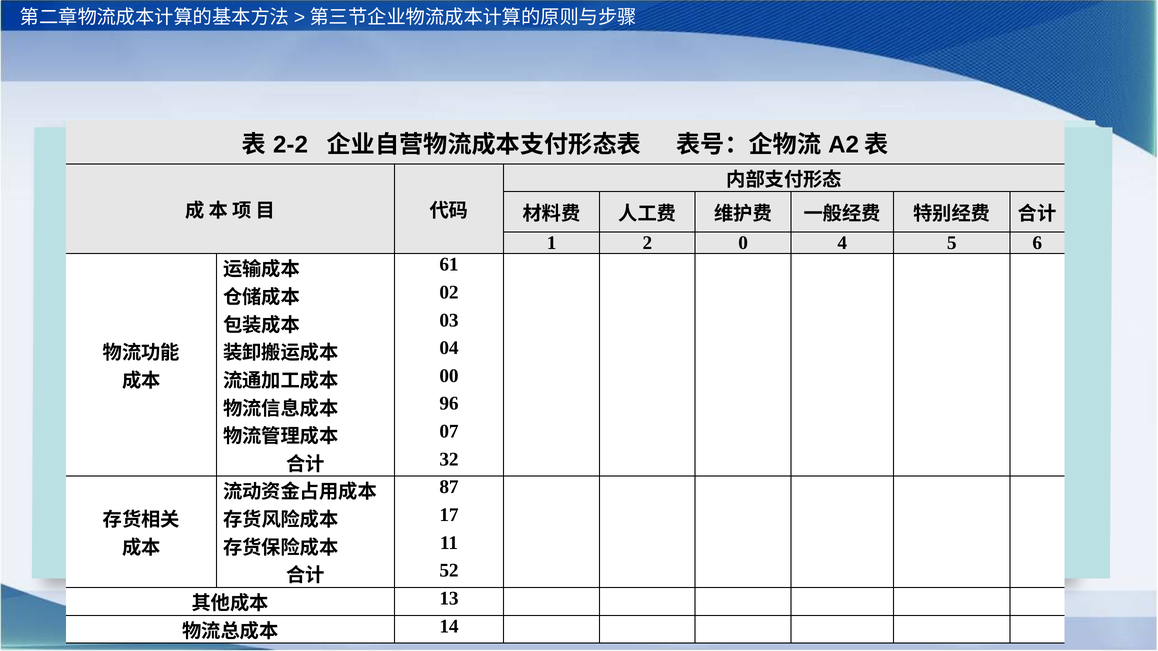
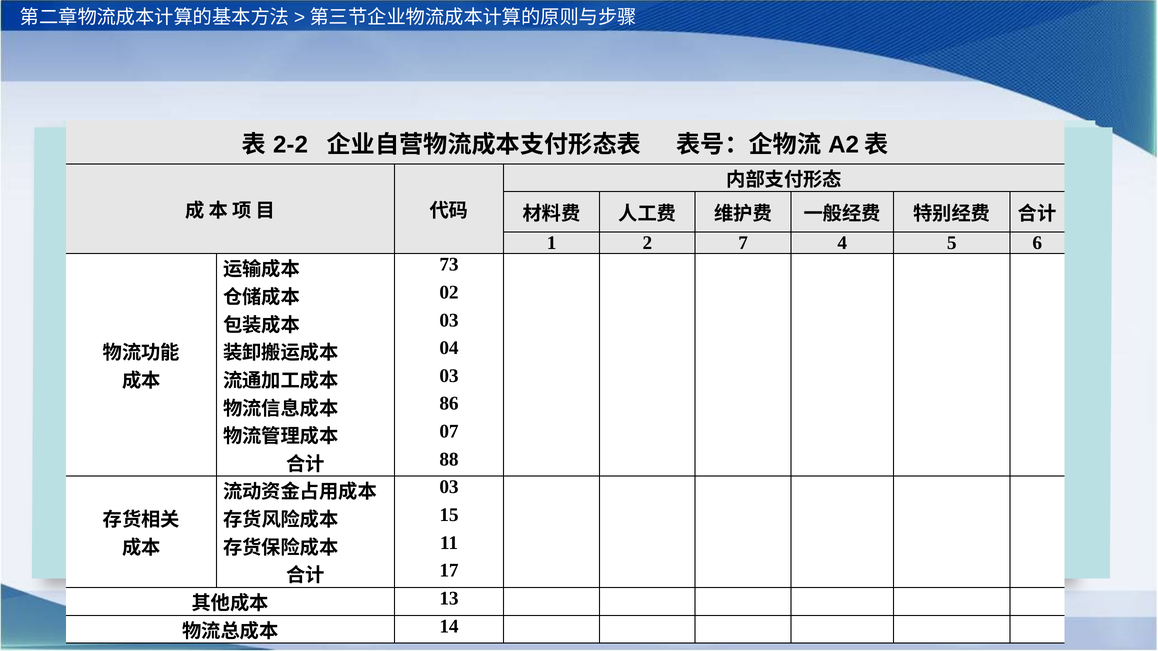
0: 0 -> 7
61: 61 -> 73
00 at (449, 376): 00 -> 03
96: 96 -> 86
32: 32 -> 88
87 at (449, 487): 87 -> 03
17: 17 -> 15
52: 52 -> 17
